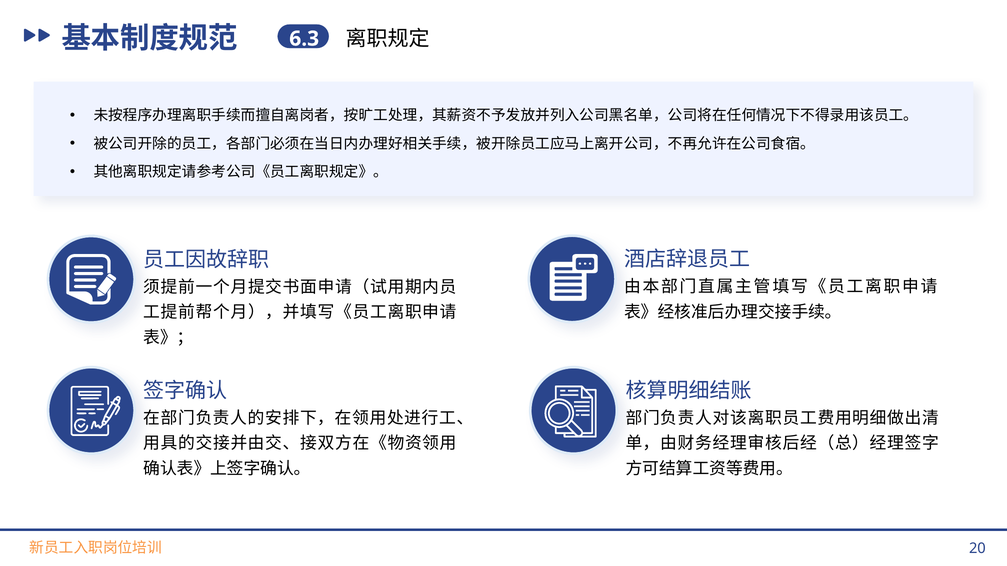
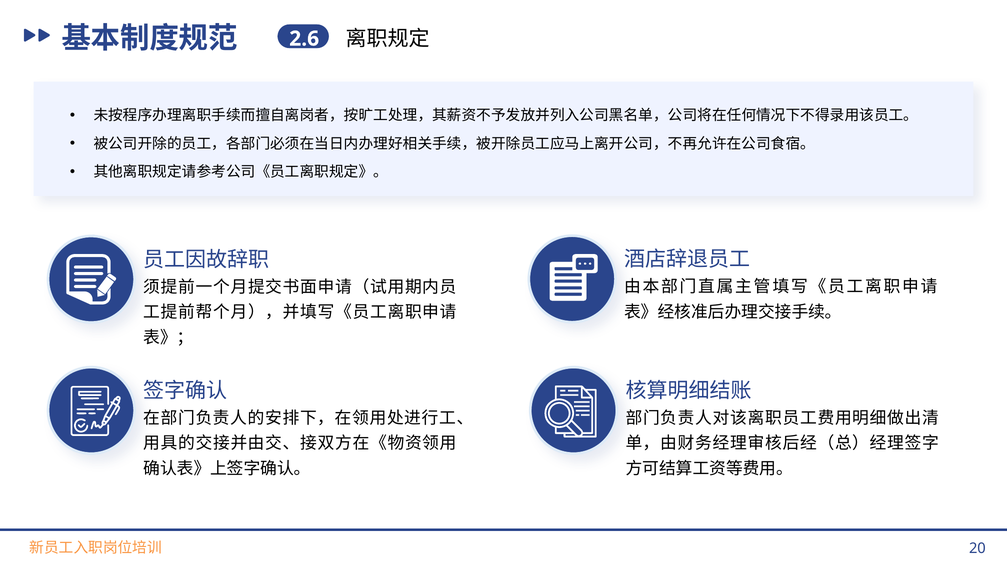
6.3: 6.3 -> 2.6
